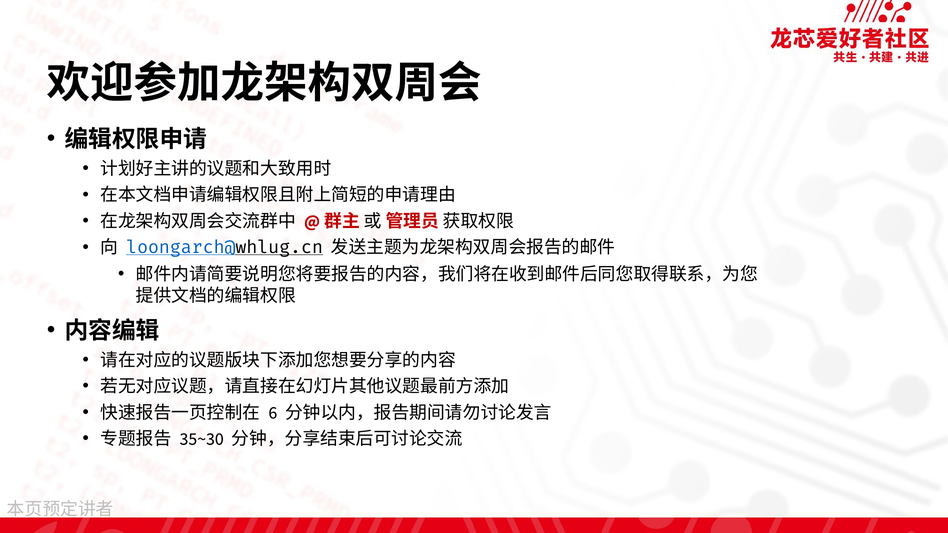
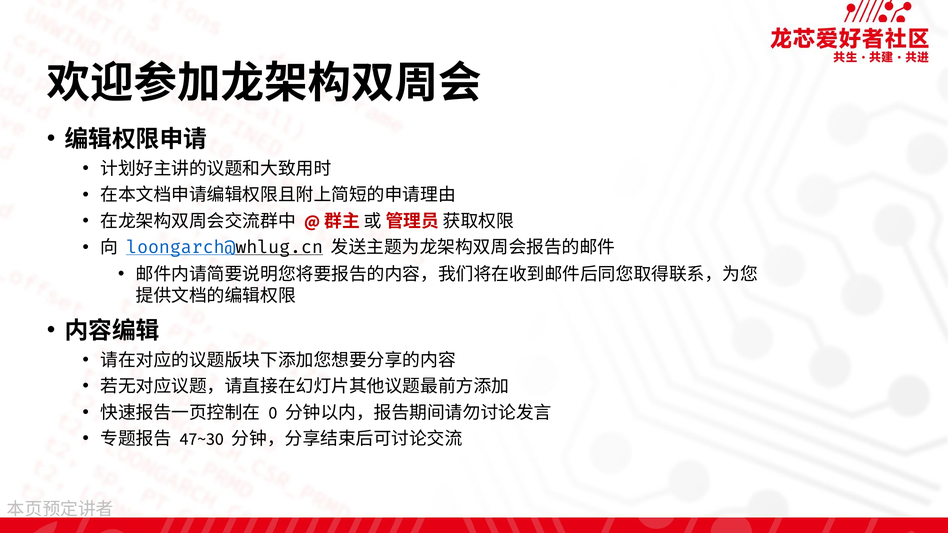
6: 6 -> 0
35~30: 35~30 -> 47~30
